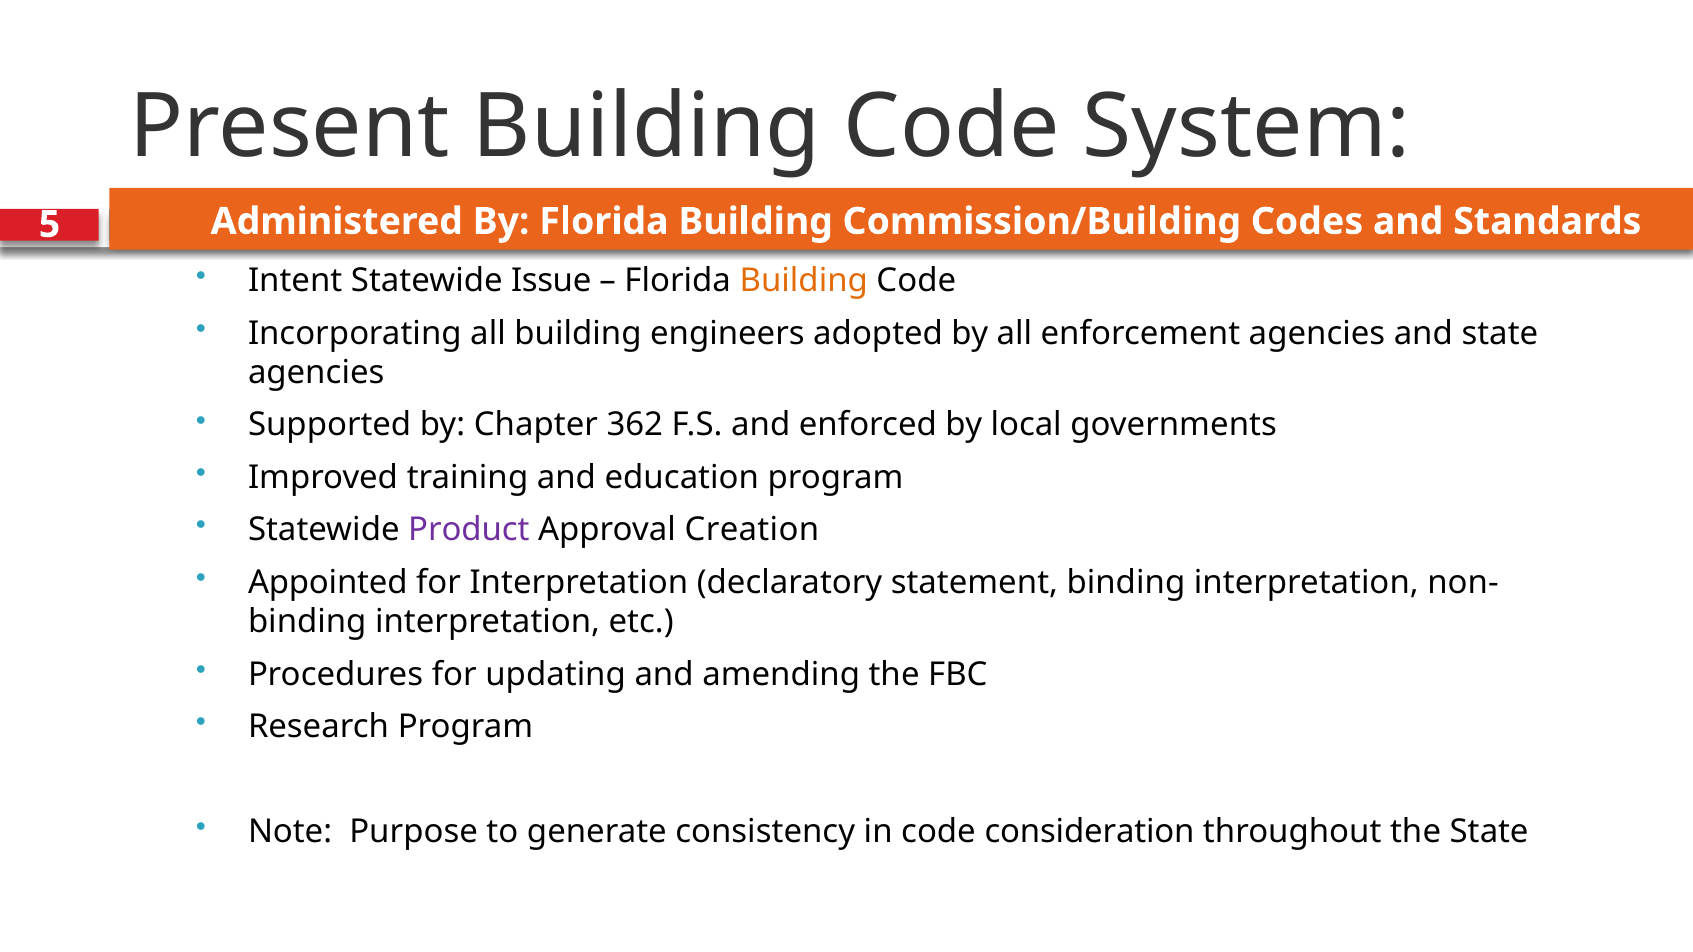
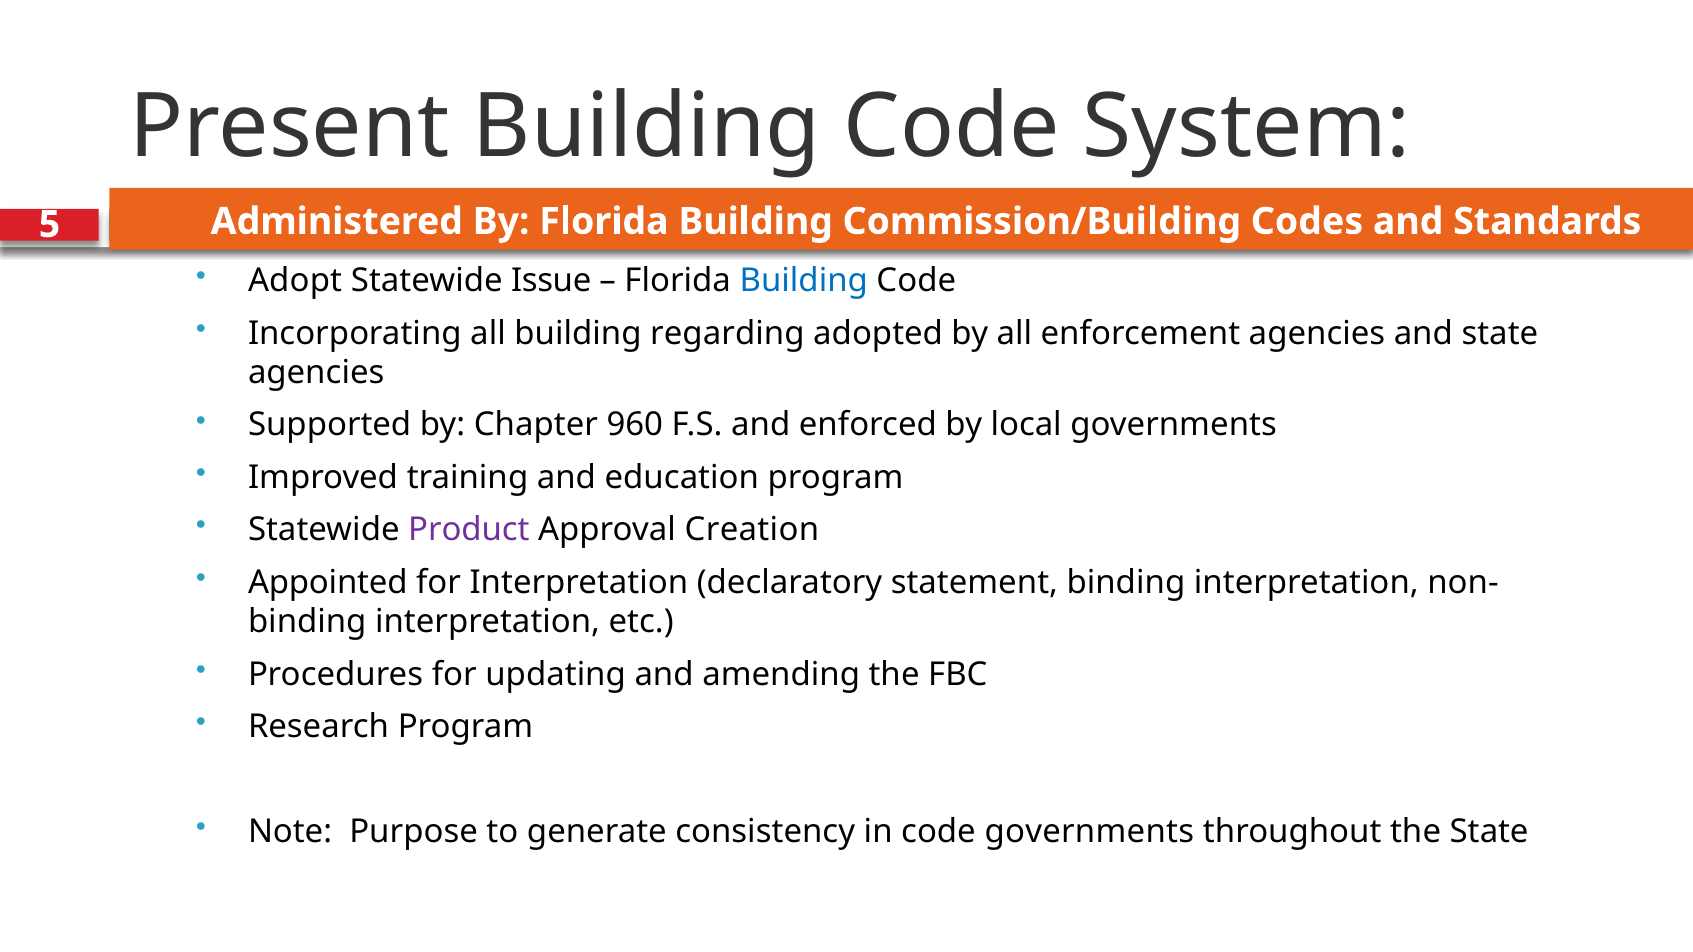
Intent: Intent -> Adopt
Building at (804, 281) colour: orange -> blue
engineers: engineers -> regarding
362: 362 -> 960
code consideration: consideration -> governments
